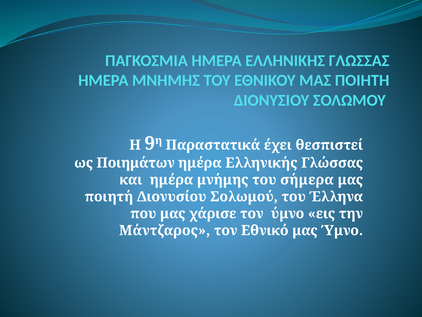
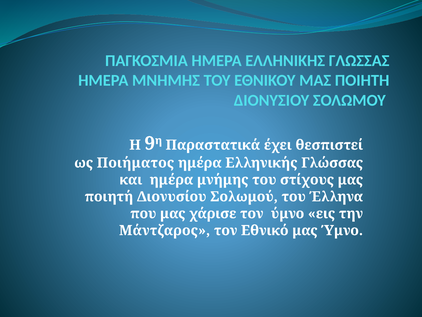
Ποιημάτων: Ποιημάτων -> Ποιήματος
σήμερα: σήμερα -> στίχους
